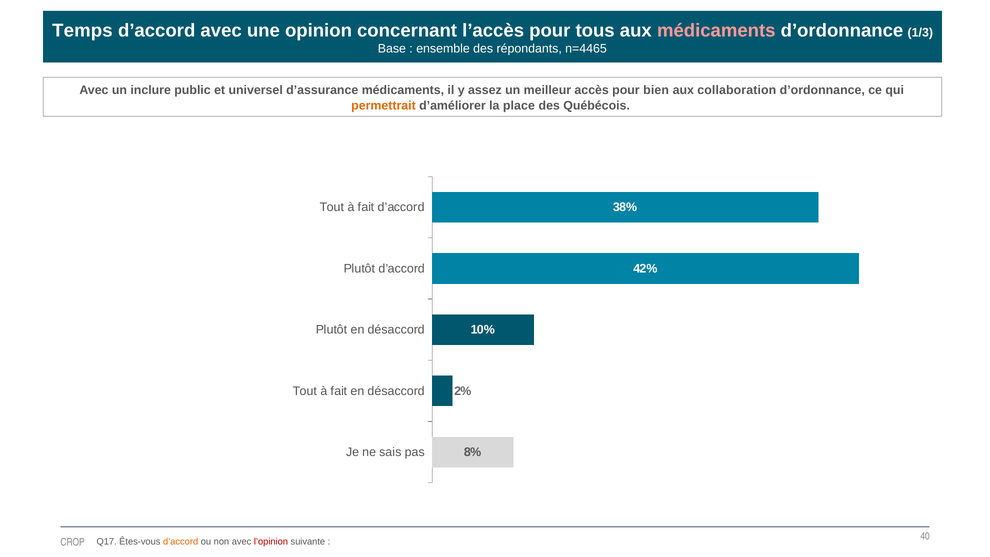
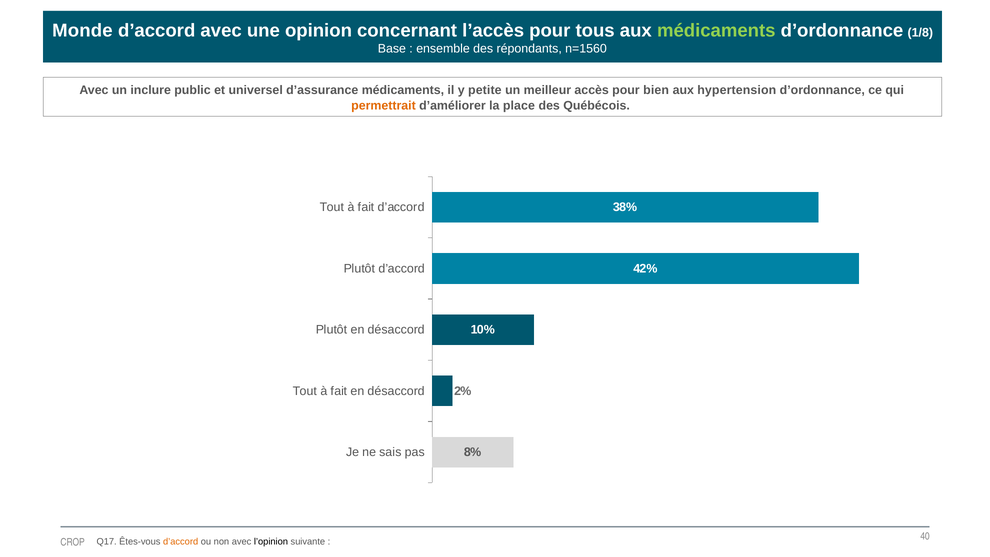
Temps: Temps -> Monde
médicaments at (716, 31) colour: pink -> light green
1/3: 1/3 -> 1/8
n=4465: n=4465 -> n=1560
assez: assez -> petite
collaboration: collaboration -> hypertension
l’opinion colour: red -> black
